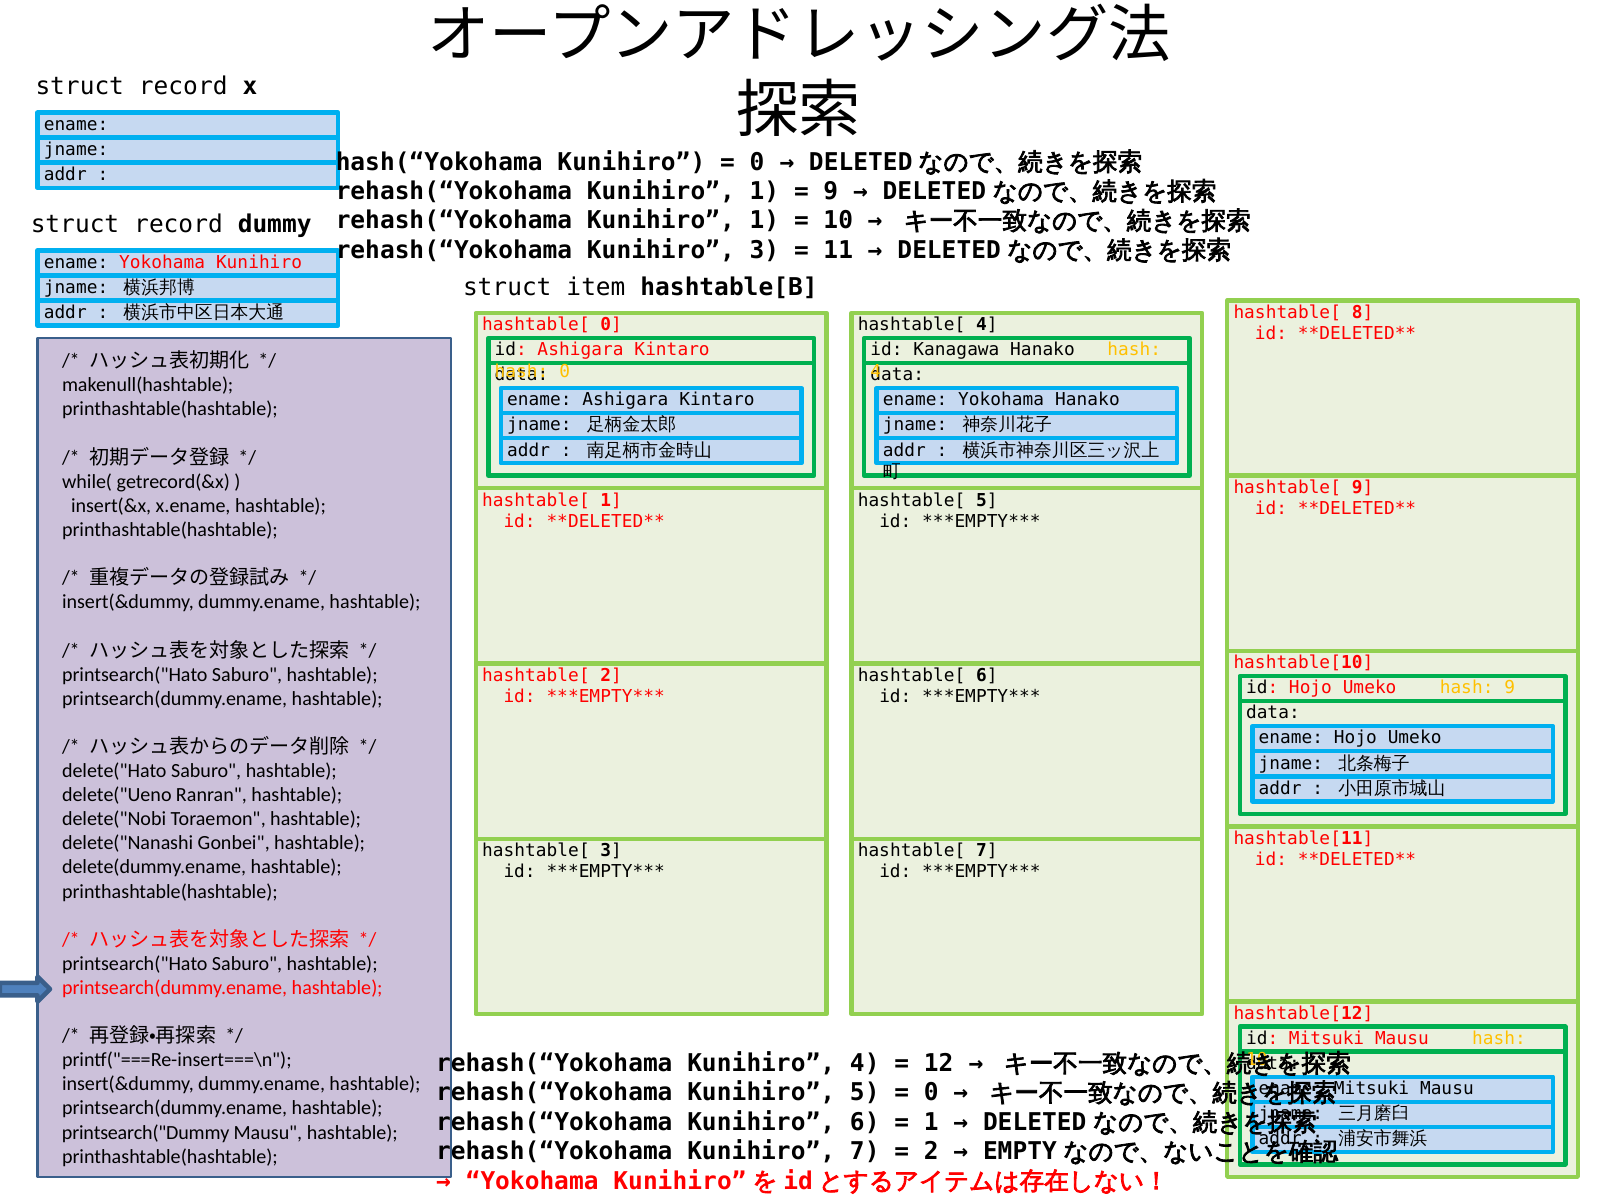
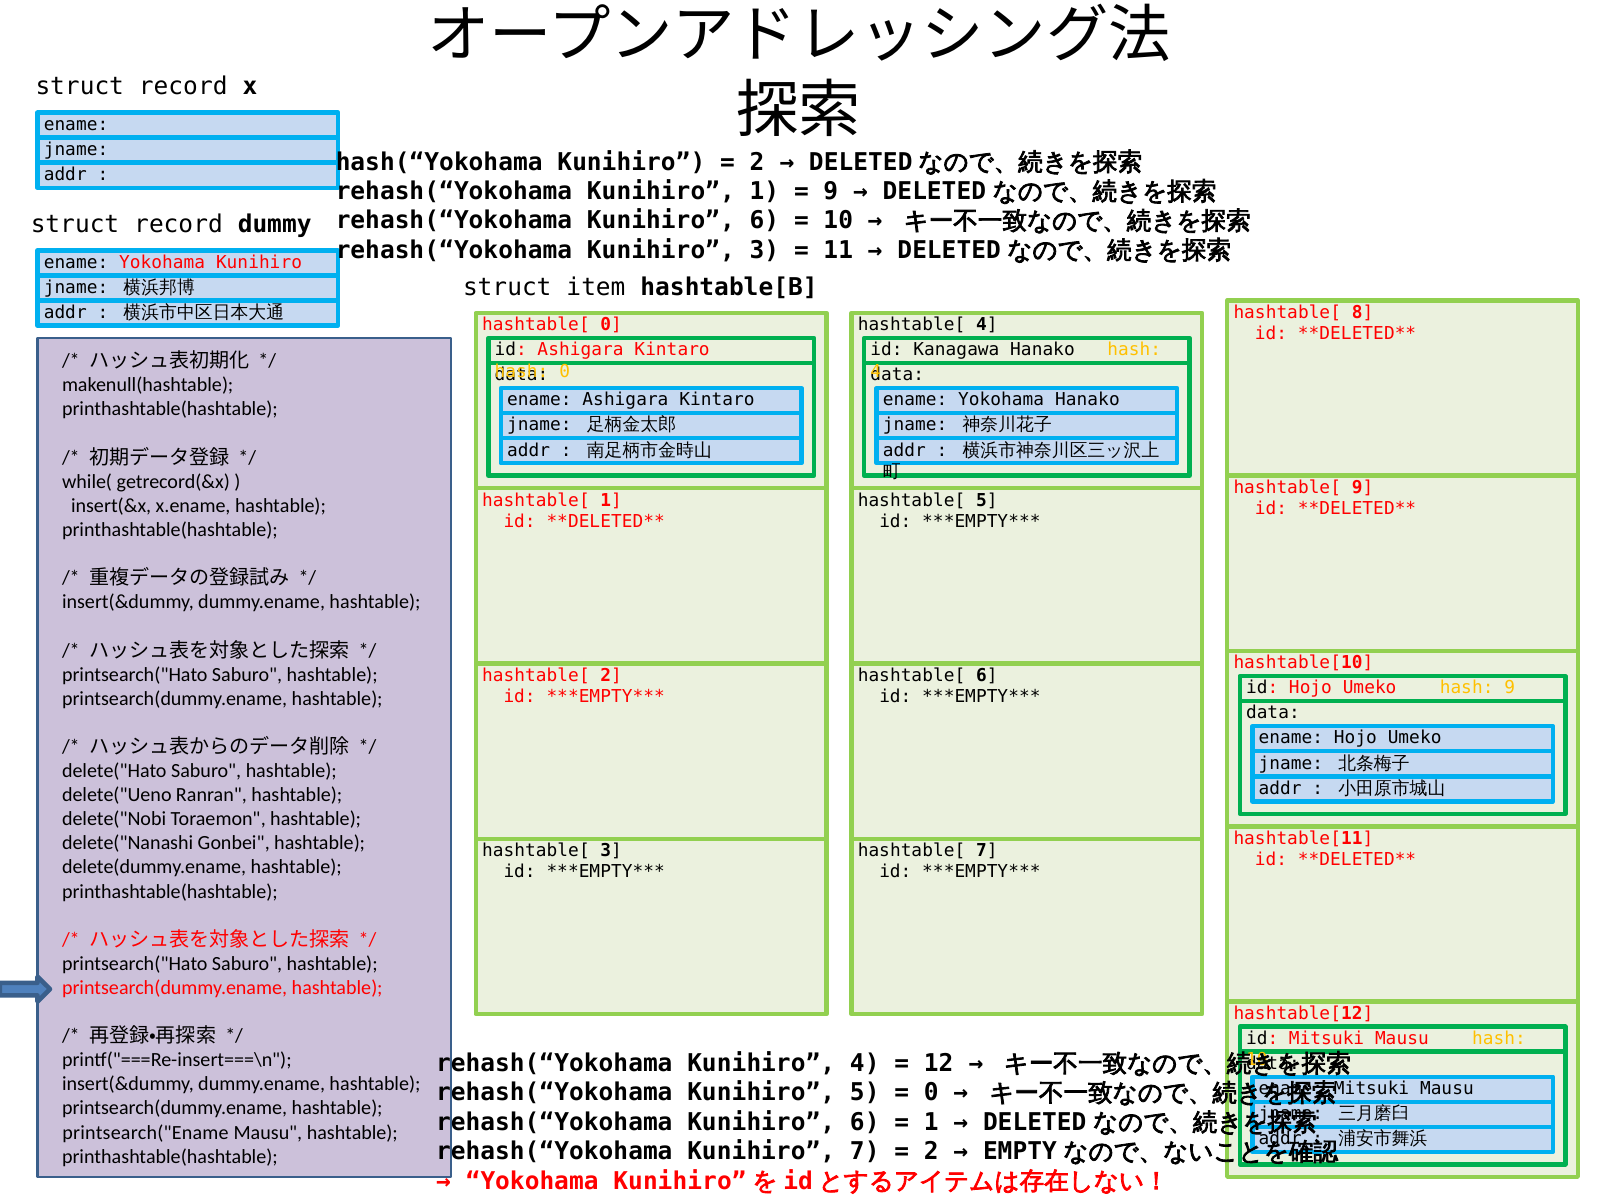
0 at (757, 162): 0 -> 2
1 at (764, 221): 1 -> 6
printsearch("Dummy: printsearch("Dummy -> printsearch("Ename
